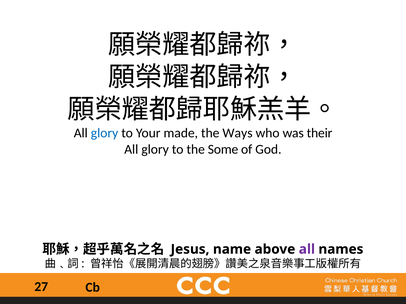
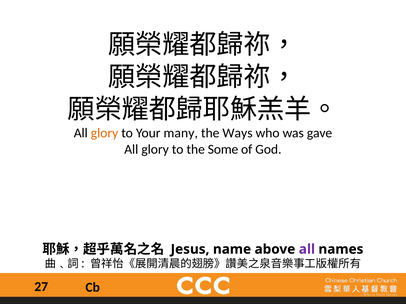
glory at (105, 133) colour: blue -> orange
made: made -> many
their: their -> gave
